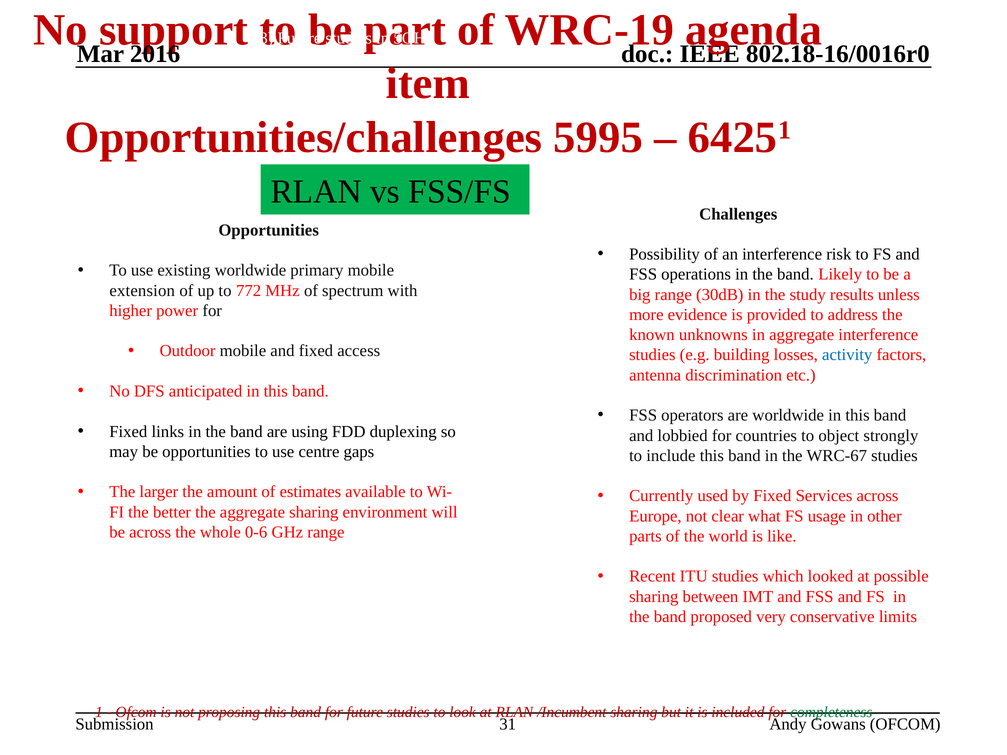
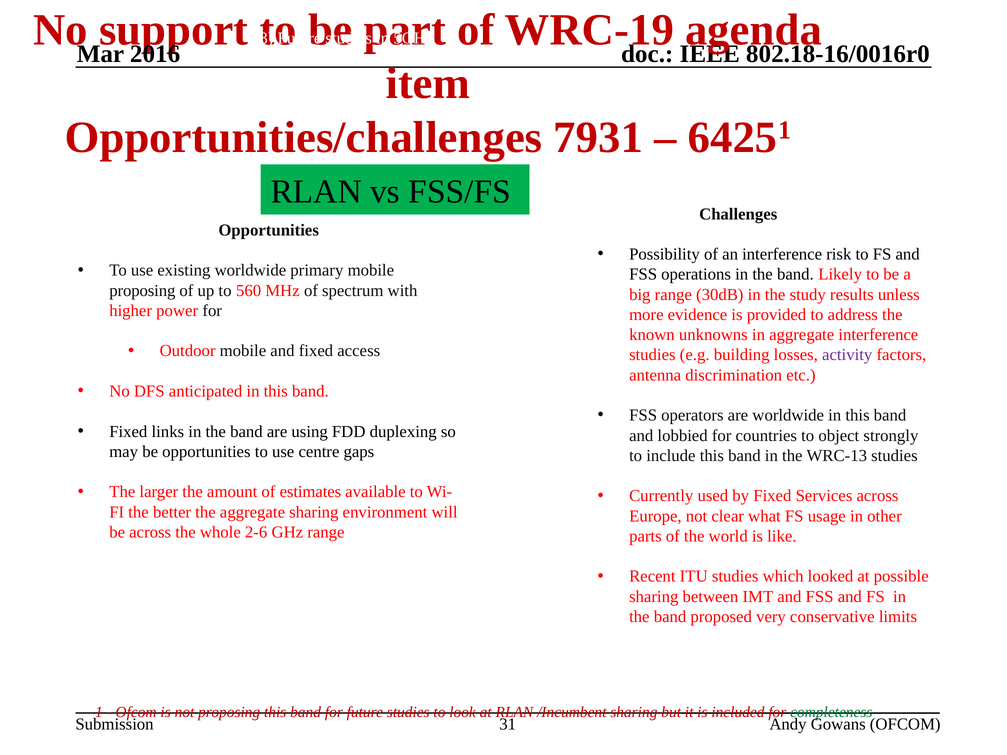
5995: 5995 -> 7931
extension at (142, 291): extension -> proposing
772: 772 -> 560
activity colour: blue -> purple
WRC-67: WRC-67 -> WRC-13
0-6: 0-6 -> 2-6
